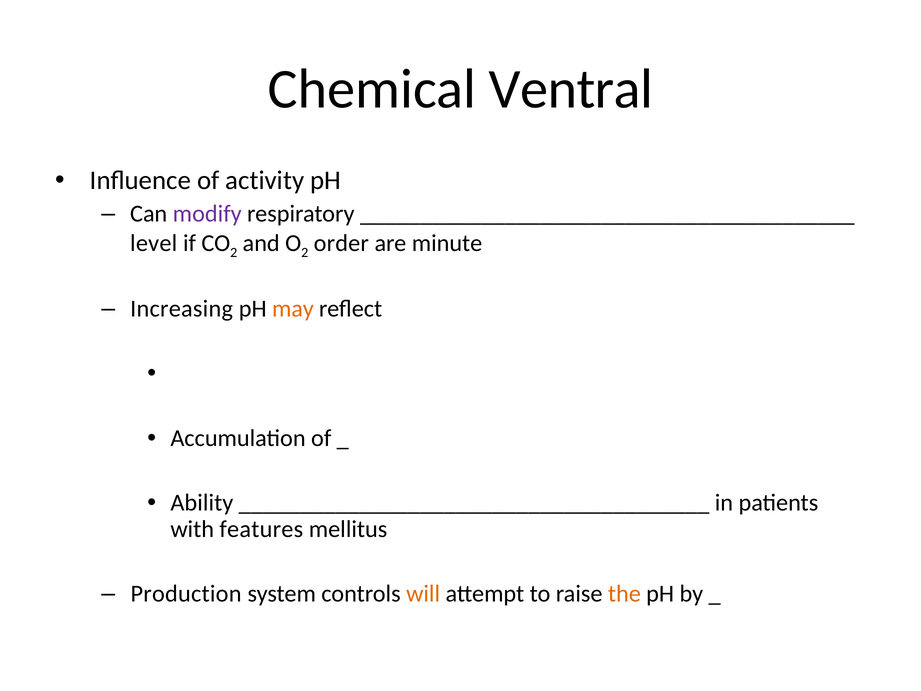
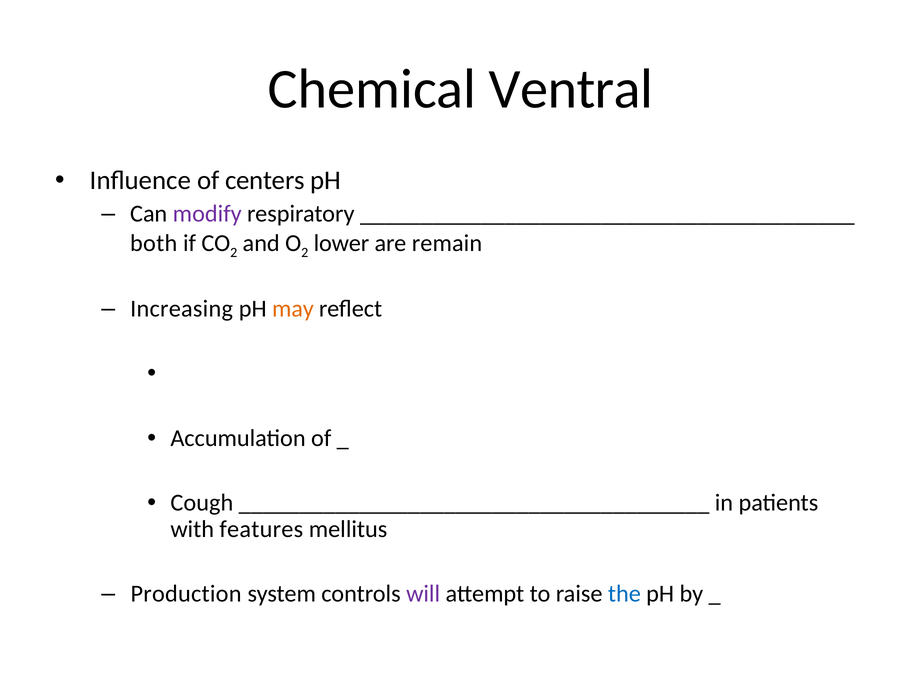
activity: activity -> centers
level: level -> both
order: order -> lower
minute: minute -> remain
Ability: Ability -> Cough
will colour: orange -> purple
the colour: orange -> blue
